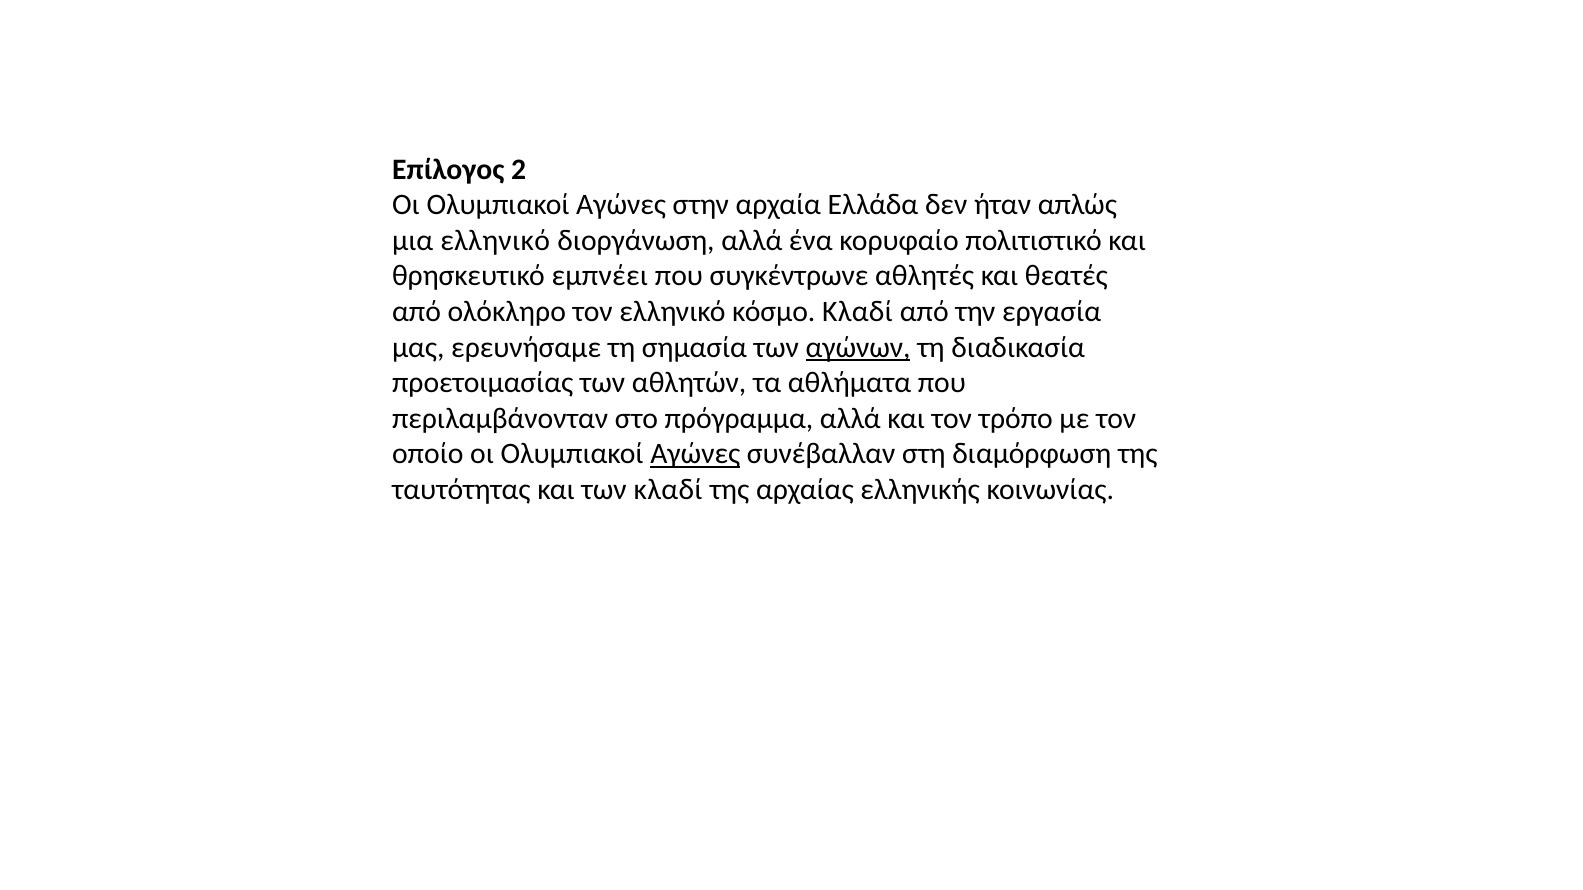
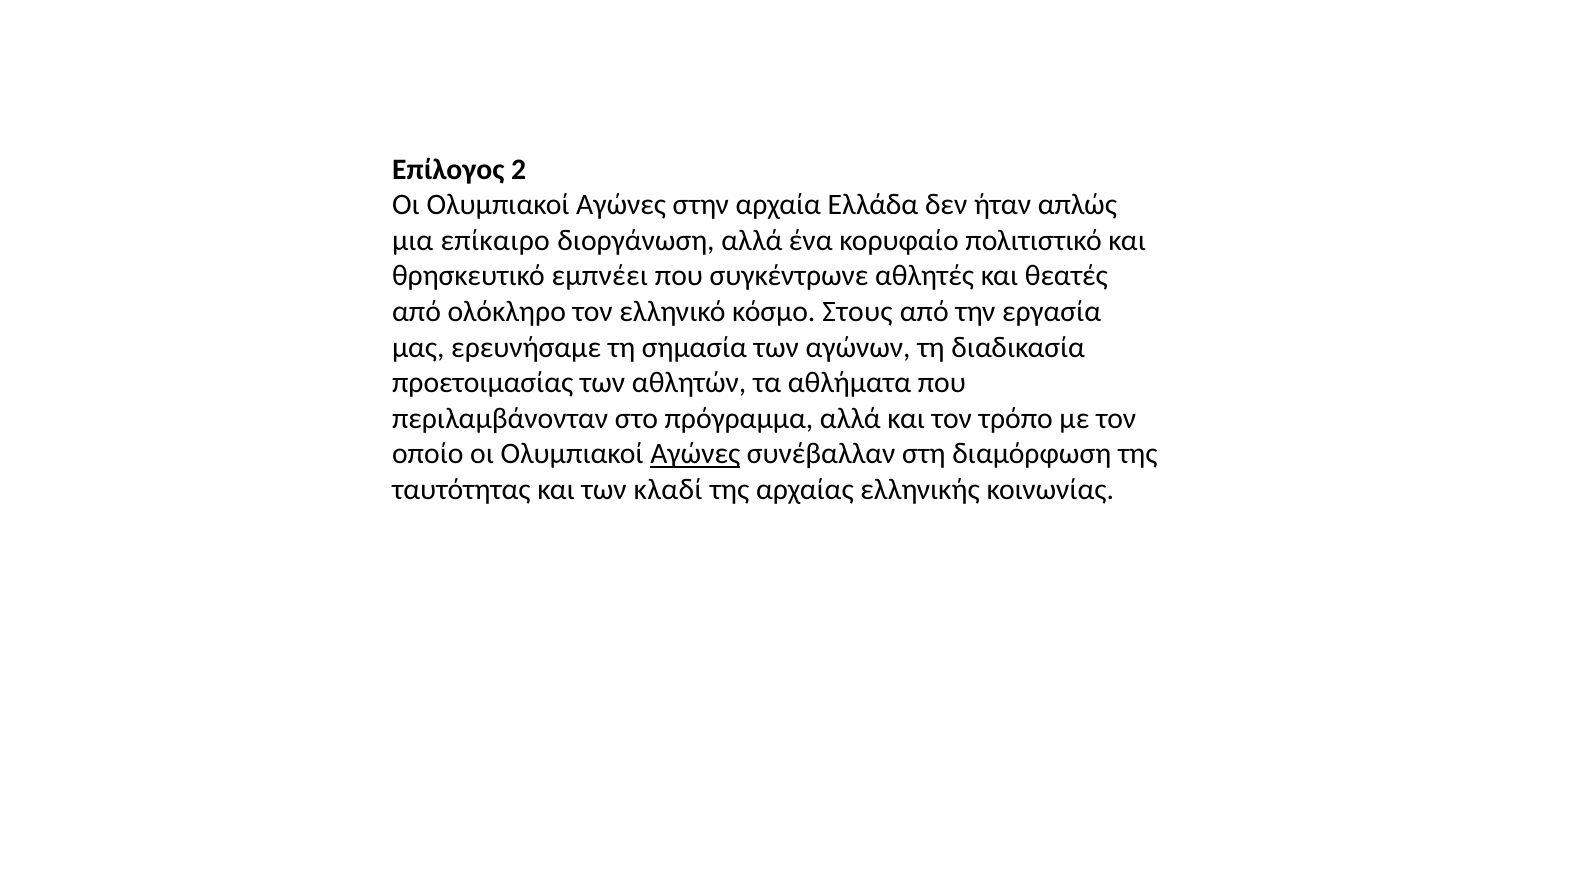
μια ελληνικό: ελληνικό -> επίκαιρο
κόσμο Κλαδί: Κλαδί -> Στους
αγώνων underline: present -> none
